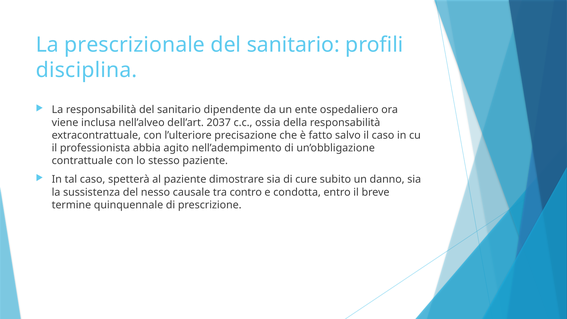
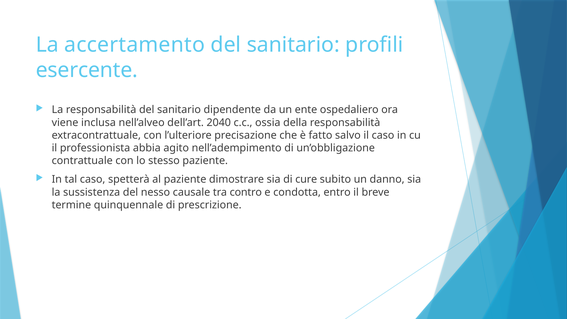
prescrizionale: prescrizionale -> accertamento
disciplina: disciplina -> esercente
2037: 2037 -> 2040
